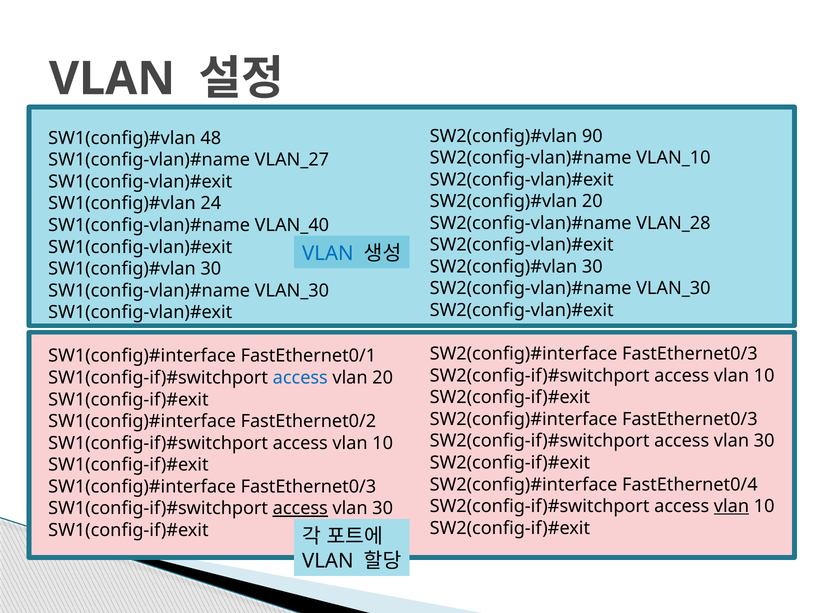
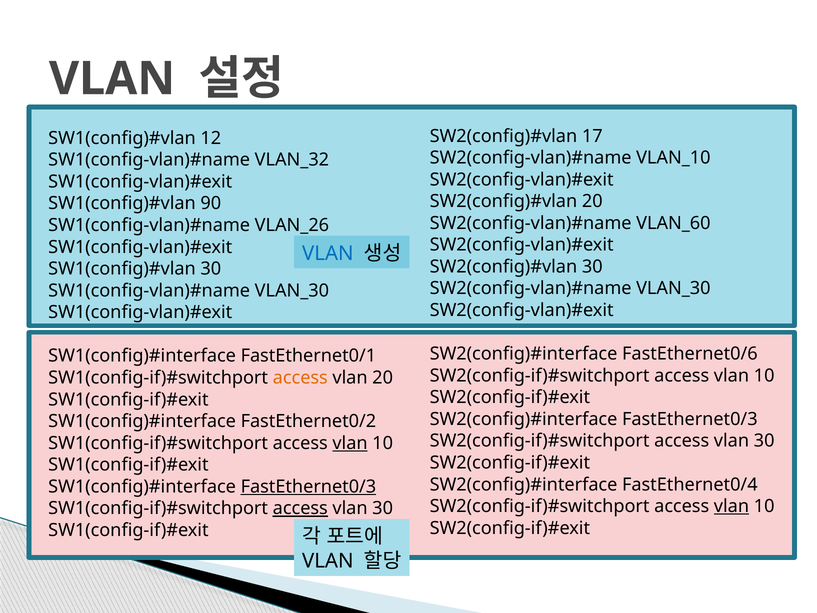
90: 90 -> 17
48: 48 -> 12
VLAN_27: VLAN_27 -> VLAN_32
24: 24 -> 90
VLAN_28: VLAN_28 -> VLAN_60
VLAN_40: VLAN_40 -> VLAN_26
FastEthernet0/3 at (690, 354): FastEthernet0/3 -> FastEthernet0/6
access at (300, 378) colour: blue -> orange
vlan at (350, 443) underline: none -> present
FastEthernet0/3 at (308, 486) underline: none -> present
